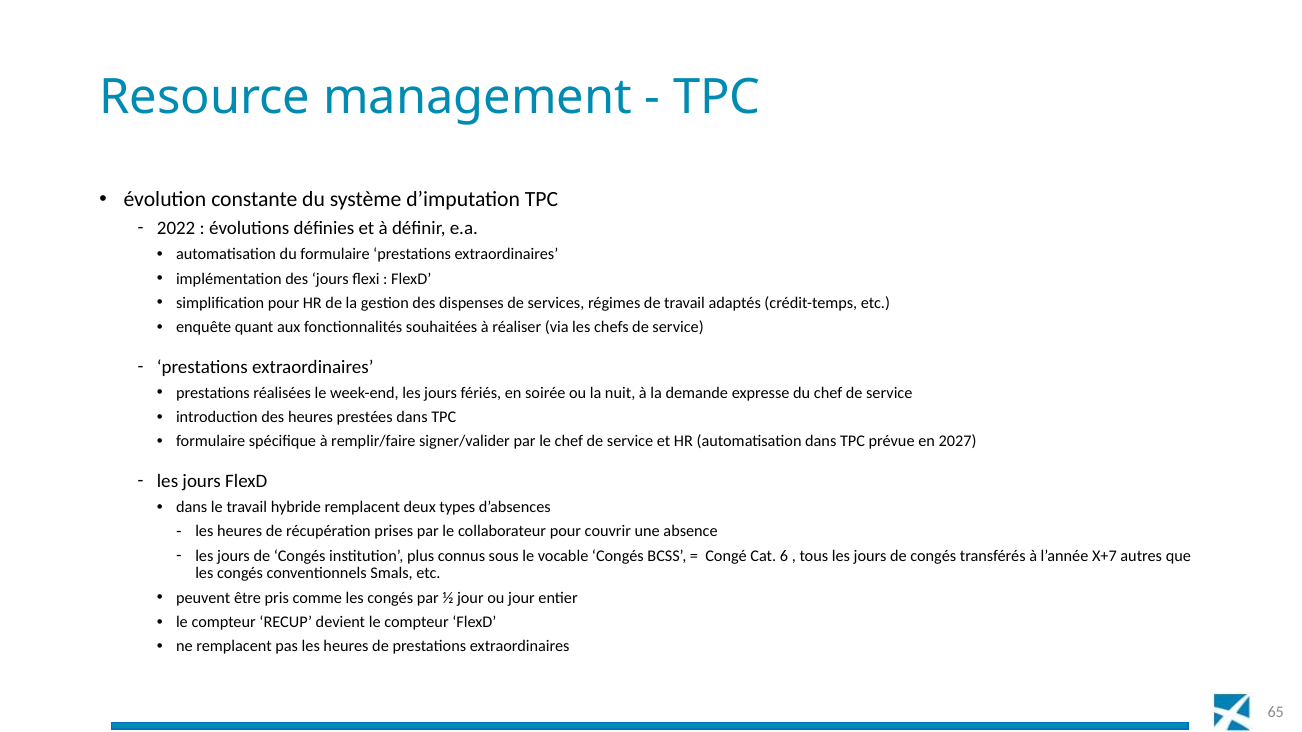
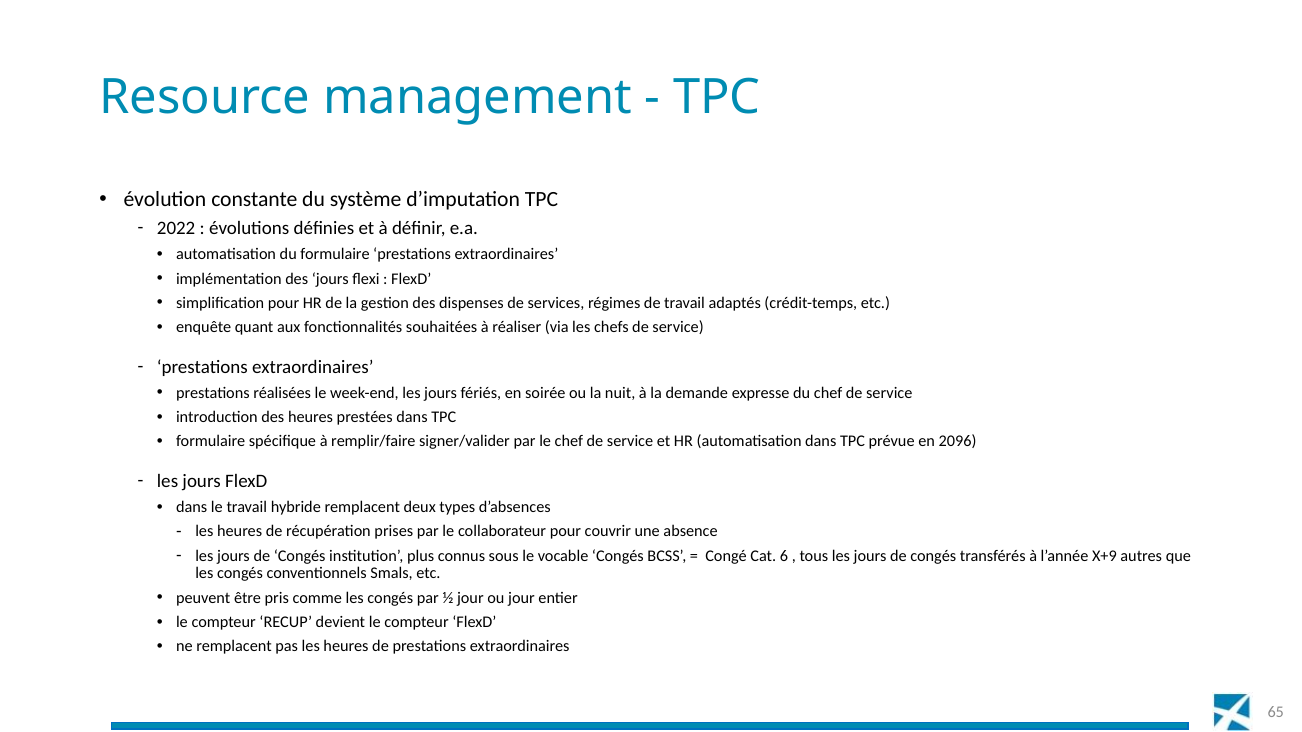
2027: 2027 -> 2096
X+7: X+7 -> X+9
